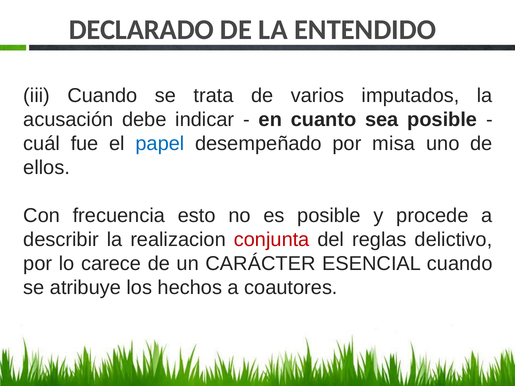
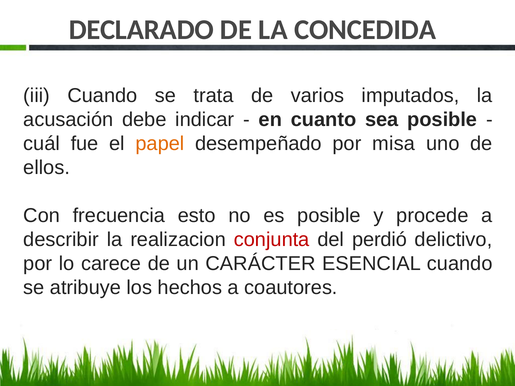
ENTENDIDO: ENTENDIDO -> CONCEDIDA
papel colour: blue -> orange
reglas: reglas -> perdió
